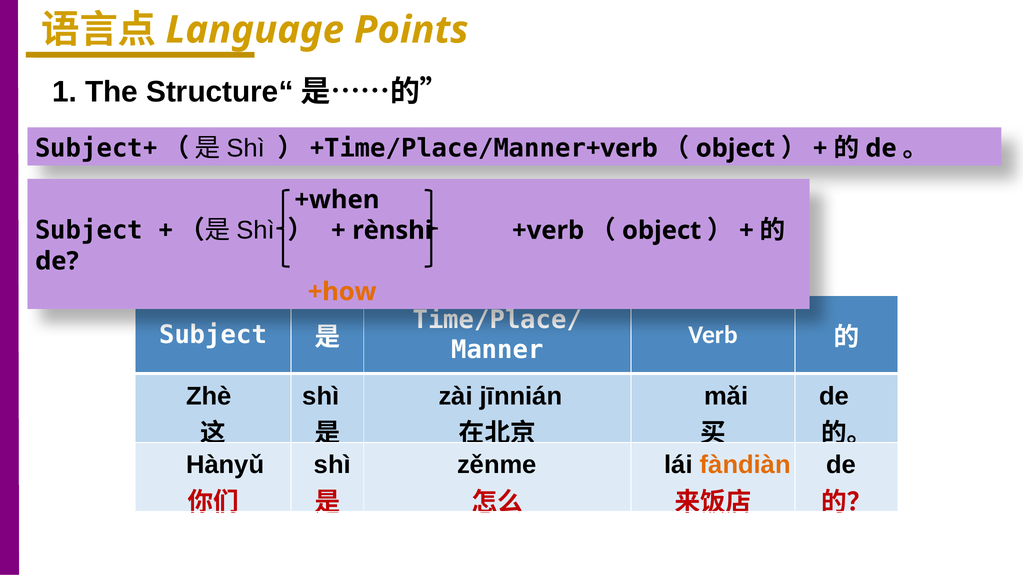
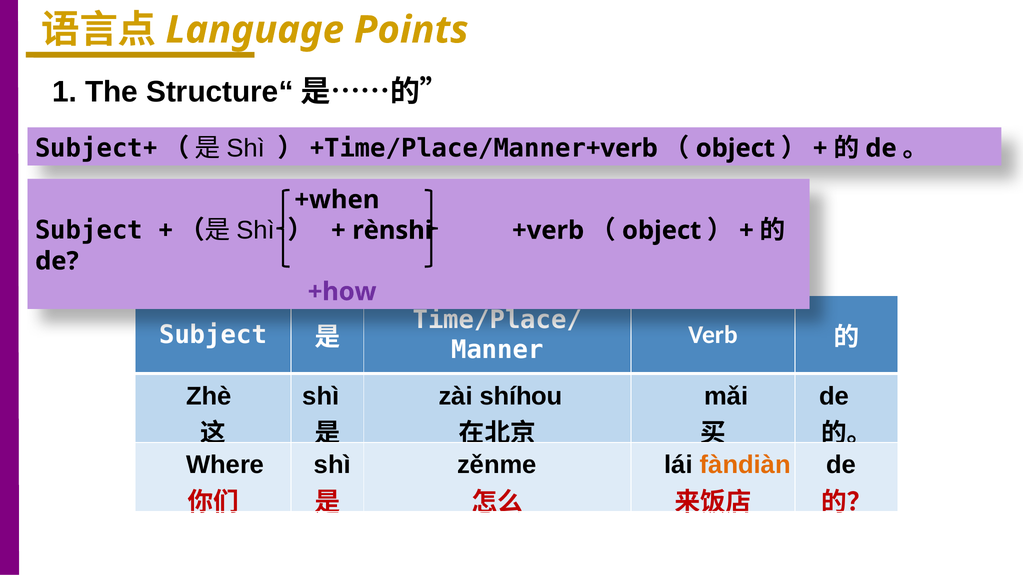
+how colour: orange -> purple
jīnnián: jīnnián -> shíhou
Hànyǔ: Hànyǔ -> Where
